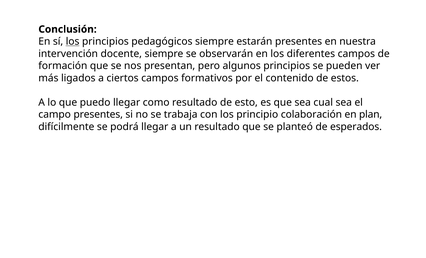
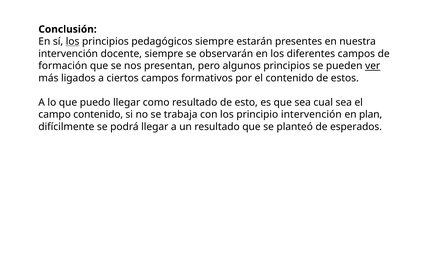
ver underline: none -> present
campo presentes: presentes -> contenido
principio colaboración: colaboración -> intervención
